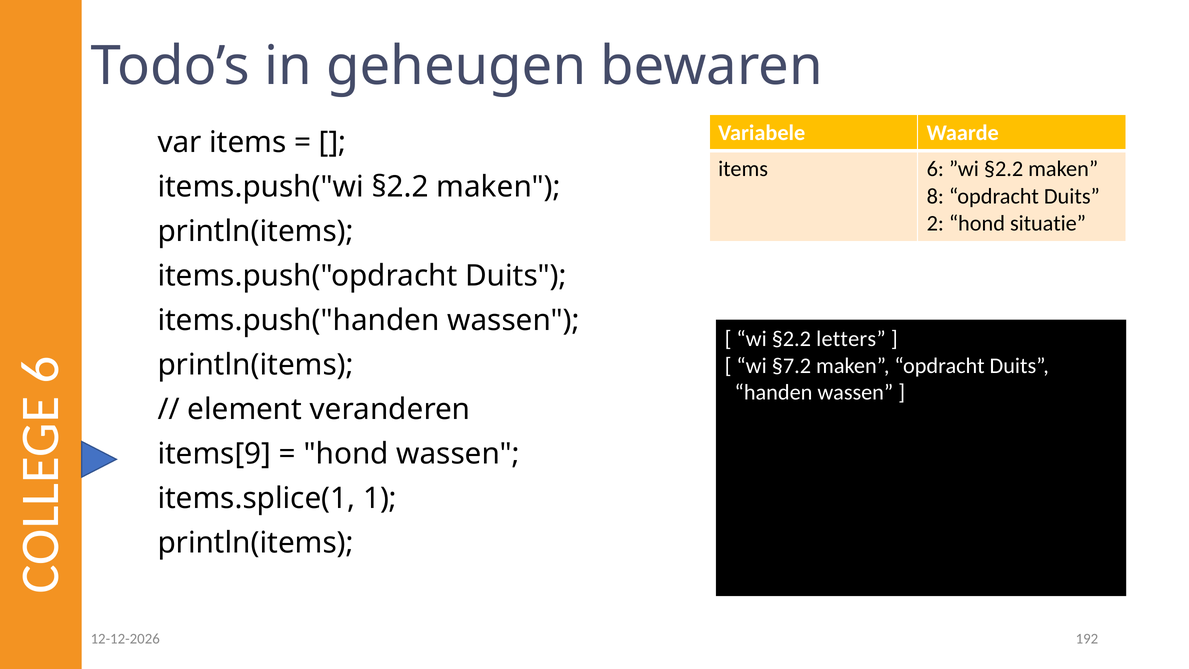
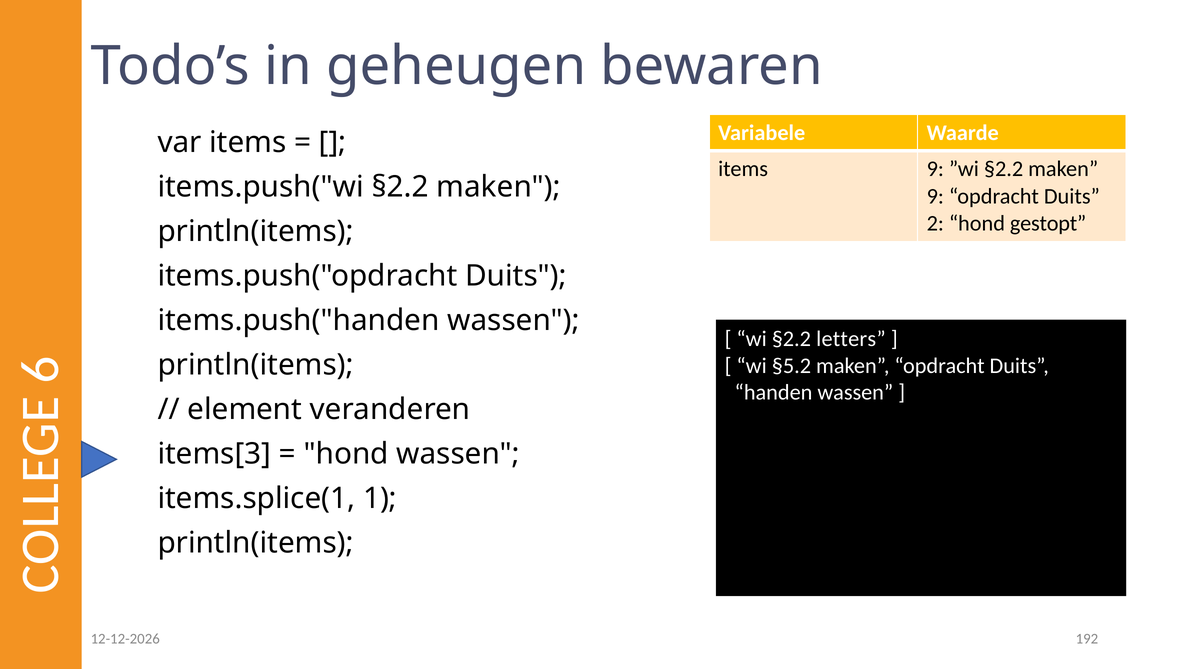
items 6: 6 -> 9
8 at (935, 196): 8 -> 9
situatie: situatie -> gestopt
§7.2: §7.2 -> §5.2
items[9: items[9 -> items[3
